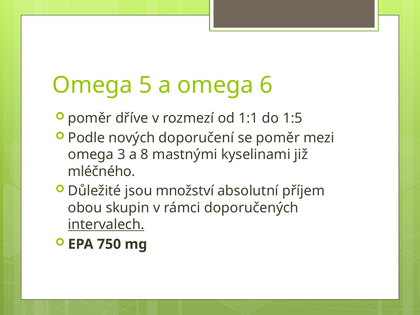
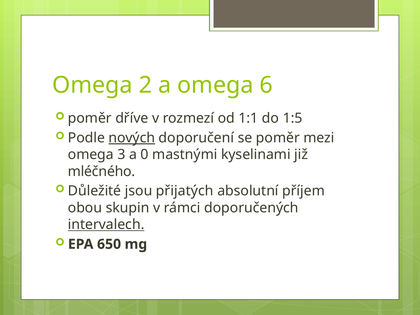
5: 5 -> 2
nových underline: none -> present
8: 8 -> 0
množství: množství -> přijatých
750: 750 -> 650
